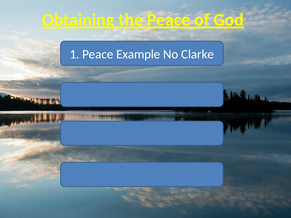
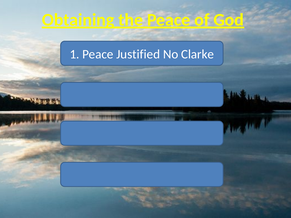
Example: Example -> Justified
